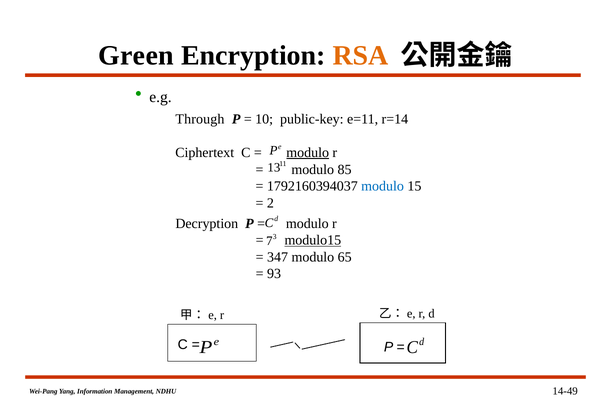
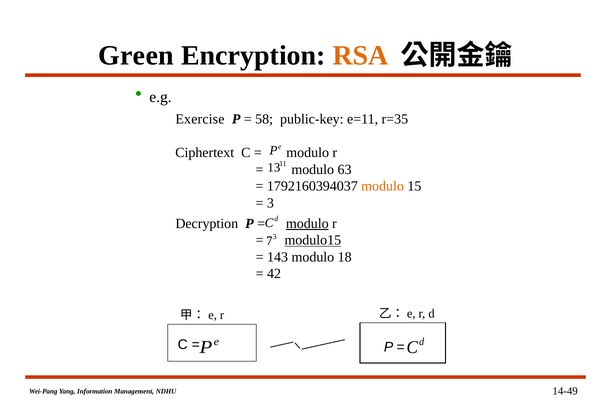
Through: Through -> Exercise
10: 10 -> 58
r=14: r=14 -> r=35
modulo at (308, 153) underline: present -> none
85: 85 -> 63
modulo at (383, 186) colour: blue -> orange
2: 2 -> 3
modulo at (307, 224) underline: none -> present
347: 347 -> 143
65: 65 -> 18
93: 93 -> 42
